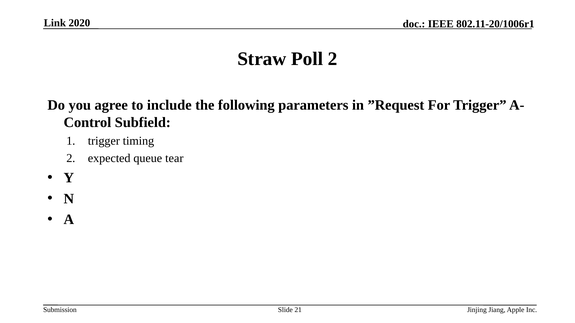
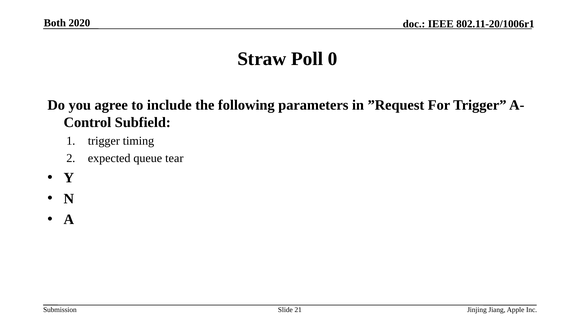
Link: Link -> Both
Poll 2: 2 -> 0
